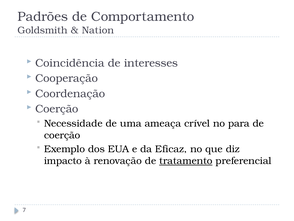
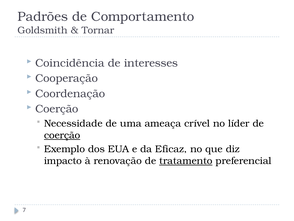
Nation: Nation -> Tornar
para: para -> líder
coerção at (62, 135) underline: none -> present
